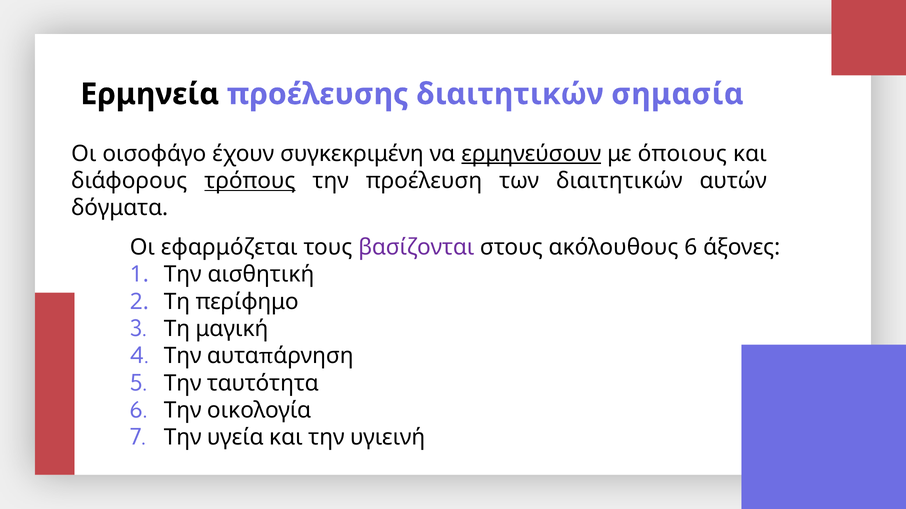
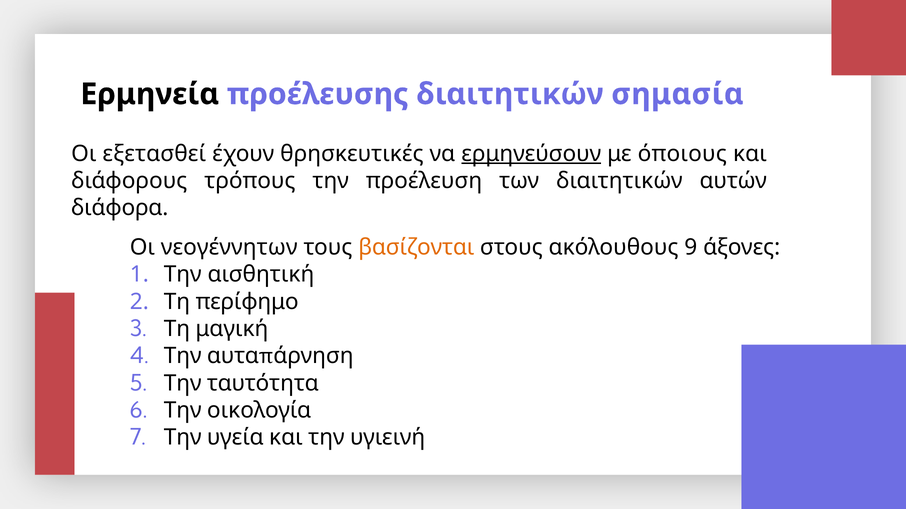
οισοφάγο: οισοφάγο -> εξετασθεί
συγκεκριμένη: συγκεκριμένη -> θρησκευτικές
τρόπους underline: present -> none
δόγματα: δόγματα -> διάφορα
εφαρμόζεται: εφαρμόζεται -> νεογέννητων
βασίζονται colour: purple -> orange
ακόλουθους 6: 6 -> 9
